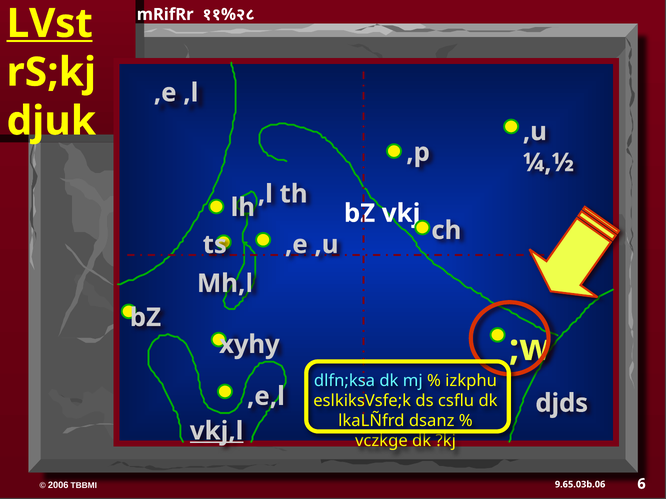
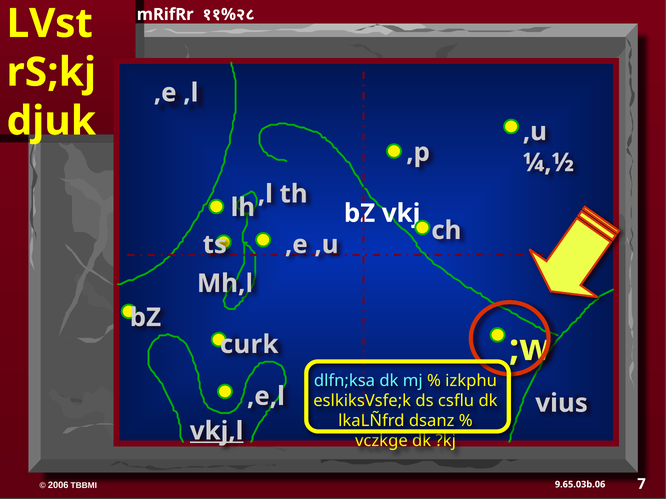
LVst underline: present -> none
xyhy: xyhy -> curk
djds: djds -> vius
6: 6 -> 7
